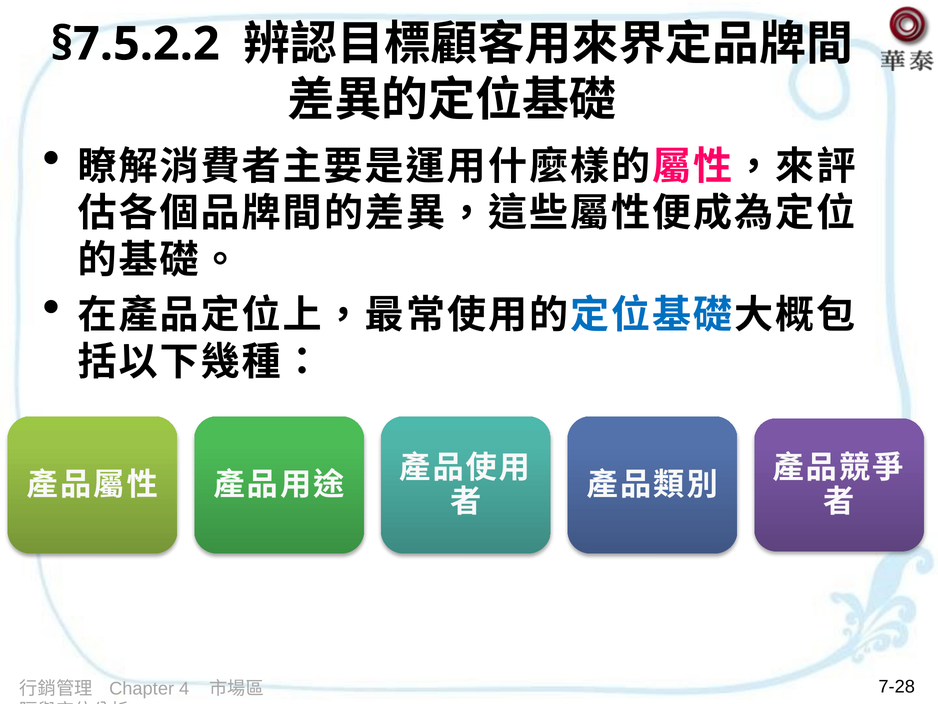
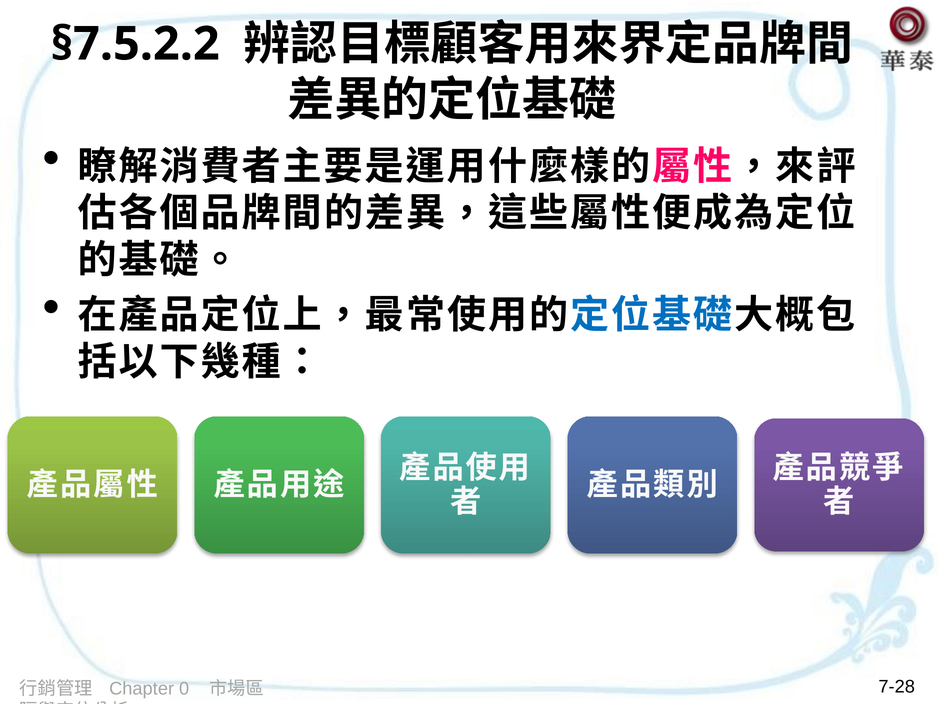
4: 4 -> 0
